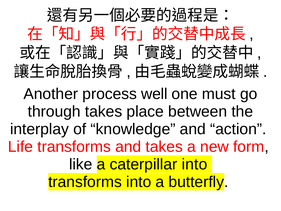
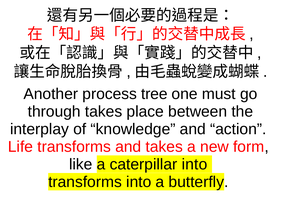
well: well -> tree
